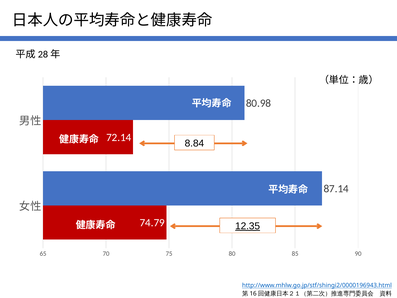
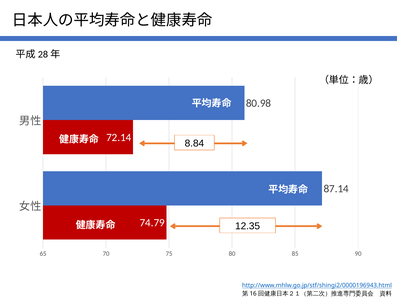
12.35 underline: present -> none
